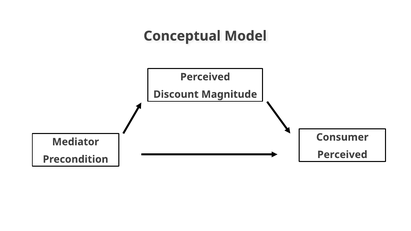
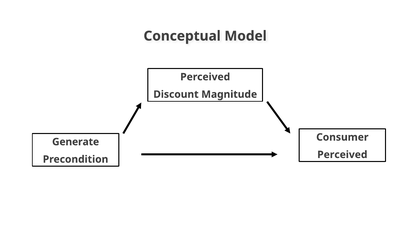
Mediator: Mediator -> Generate
